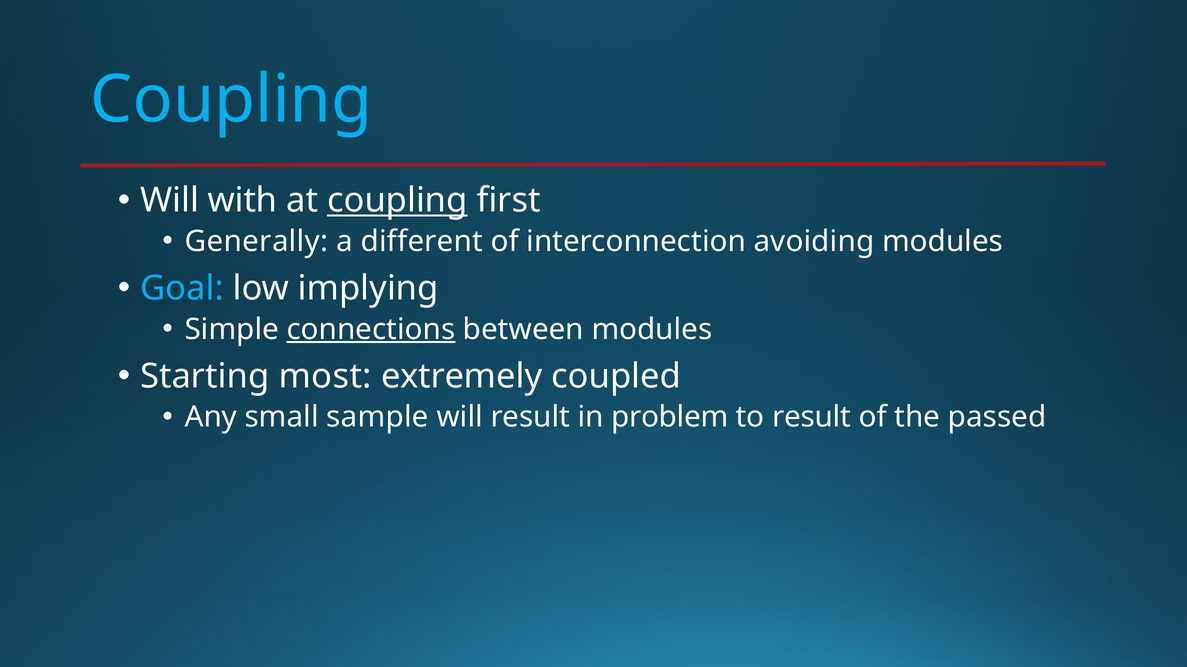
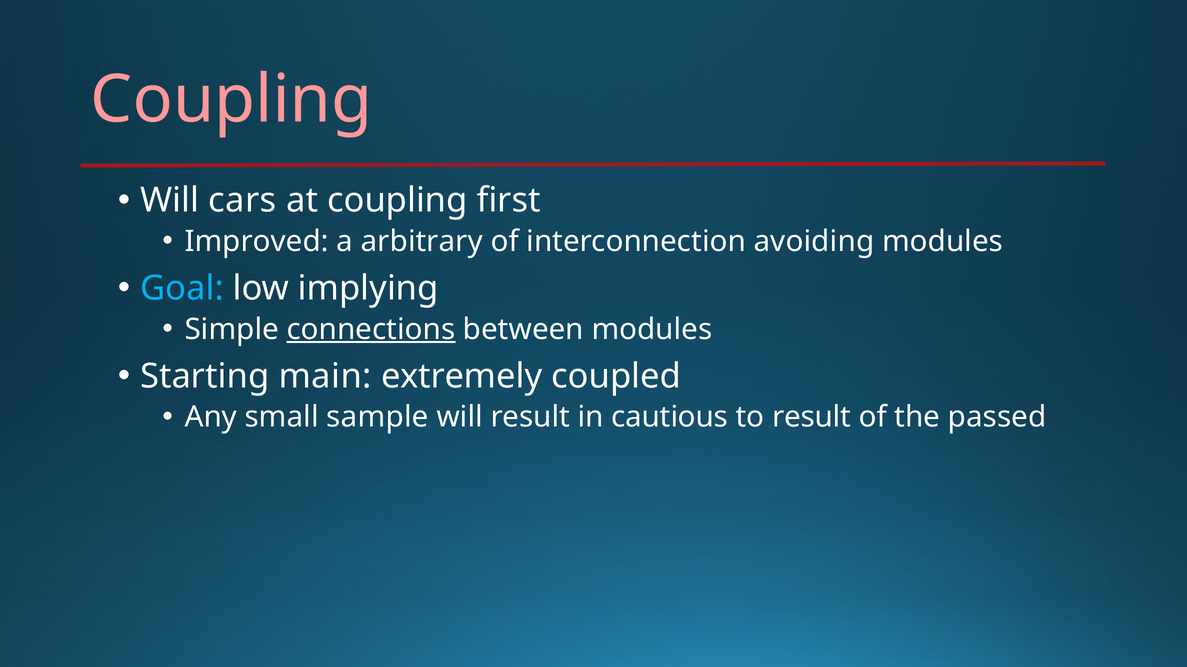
Coupling at (231, 100) colour: light blue -> pink
with: with -> cars
coupling at (397, 201) underline: present -> none
Generally: Generally -> Improved
different: different -> arbitrary
most: most -> main
problem: problem -> cautious
